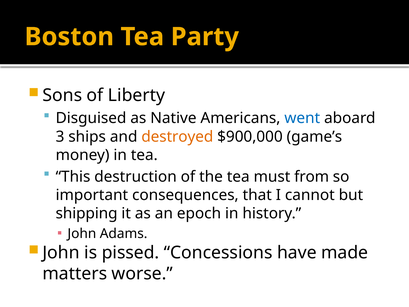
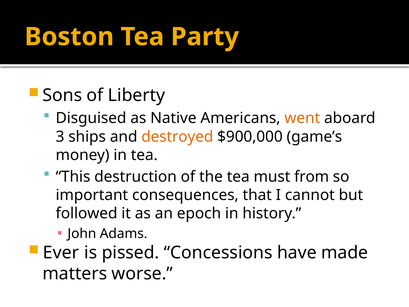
went colour: blue -> orange
shipping: shipping -> followed
John at (61, 252): John -> Ever
